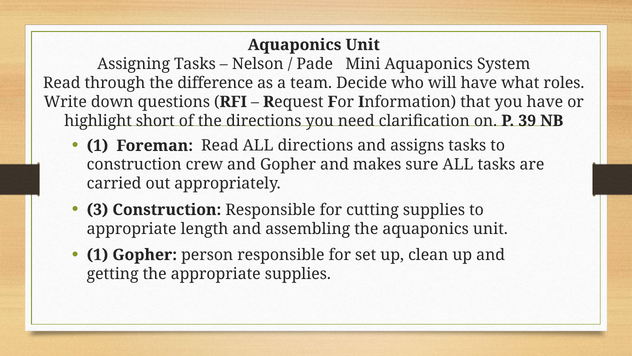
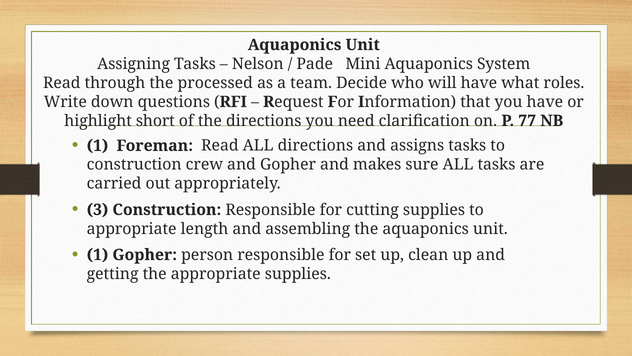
difference: difference -> processed
39: 39 -> 77
